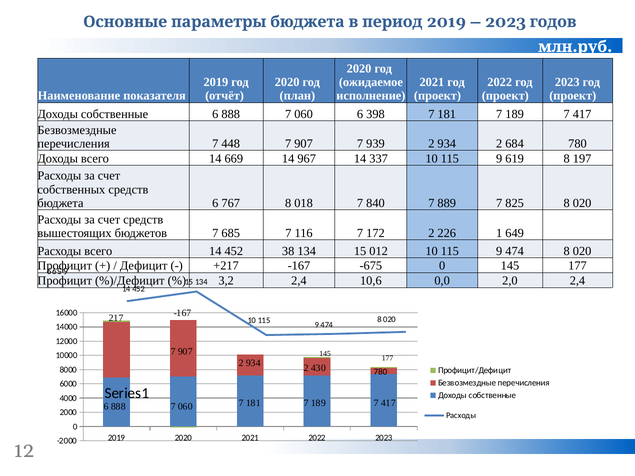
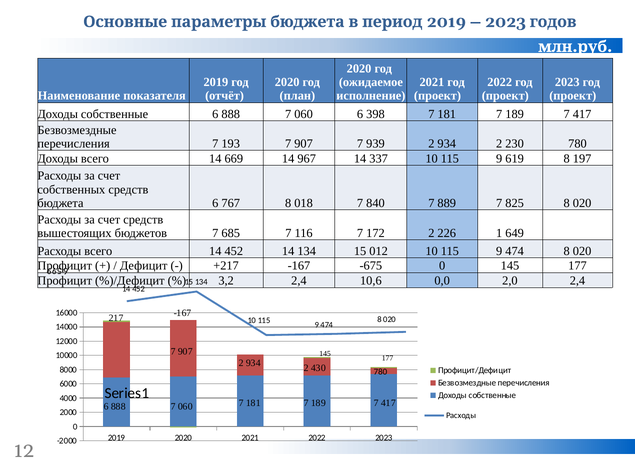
448: 448 -> 193
684: 684 -> 230
452 38: 38 -> 14
